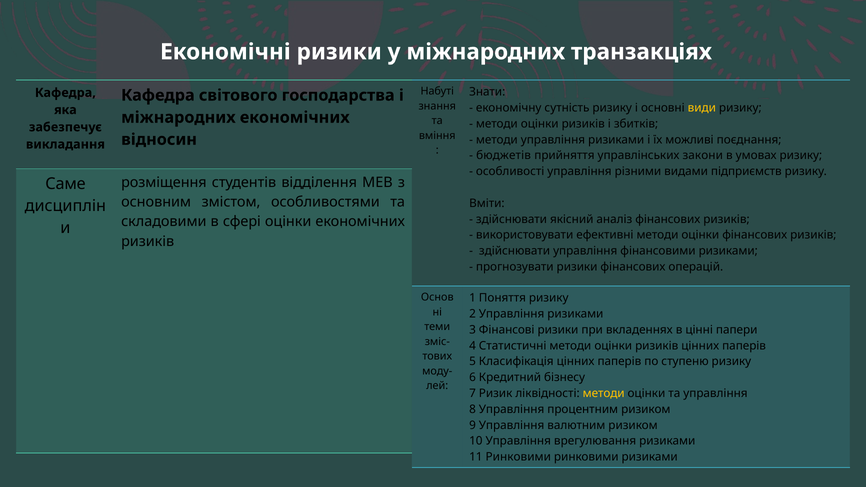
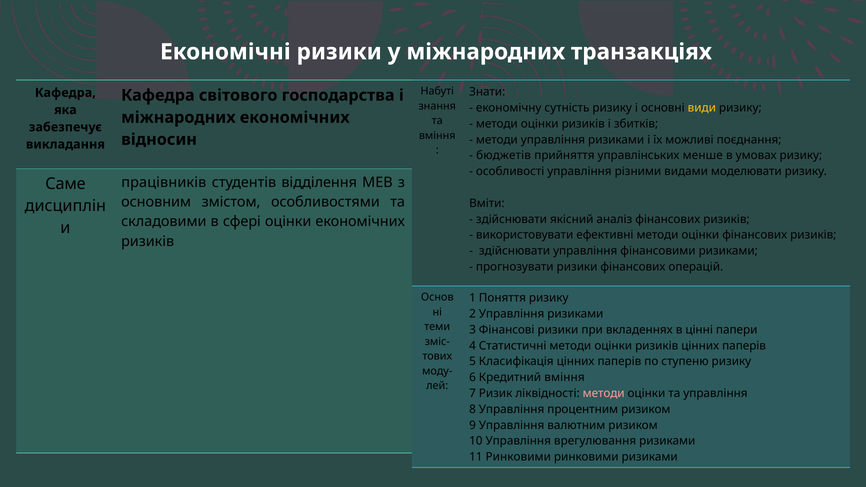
закони: закони -> менше
підприємств: підприємств -> моделювати
розміщення: розміщення -> працівників
Кредитний бізнесу: бізнесу -> вміння
методи at (604, 393) colour: yellow -> pink
